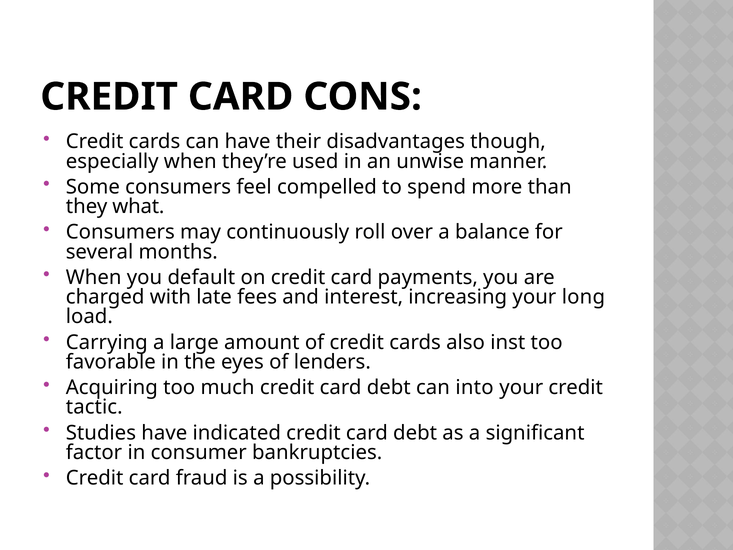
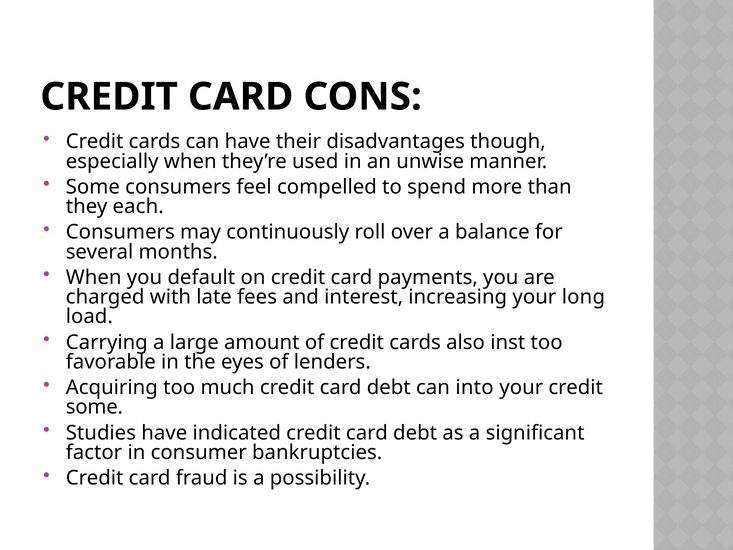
what: what -> each
tactic at (94, 407): tactic -> some
